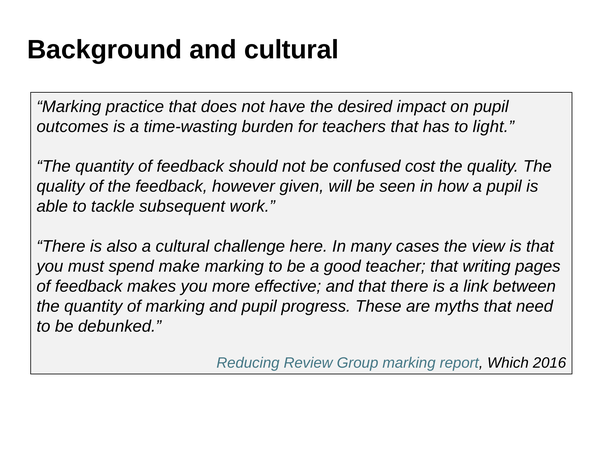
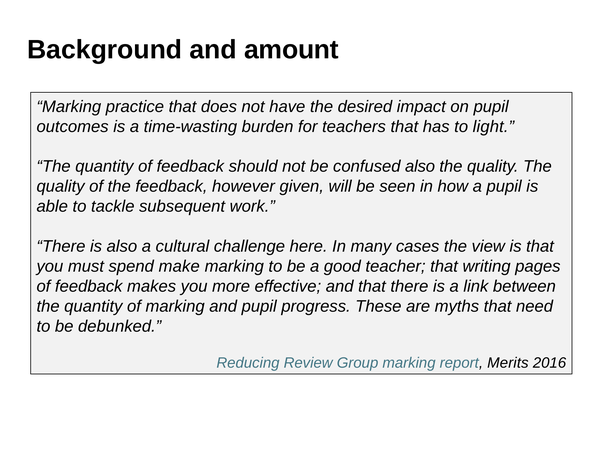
and cultural: cultural -> amount
confused cost: cost -> also
Which: Which -> Merits
